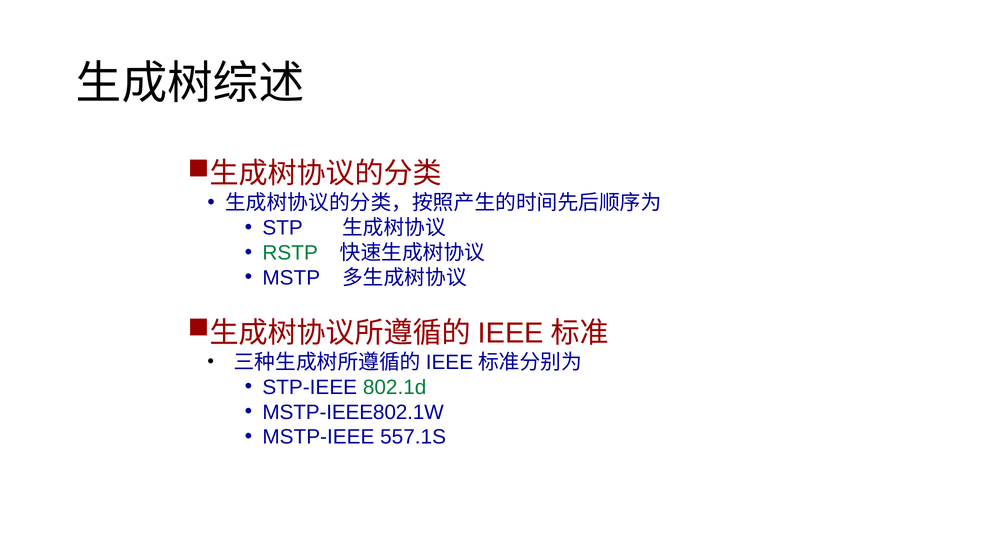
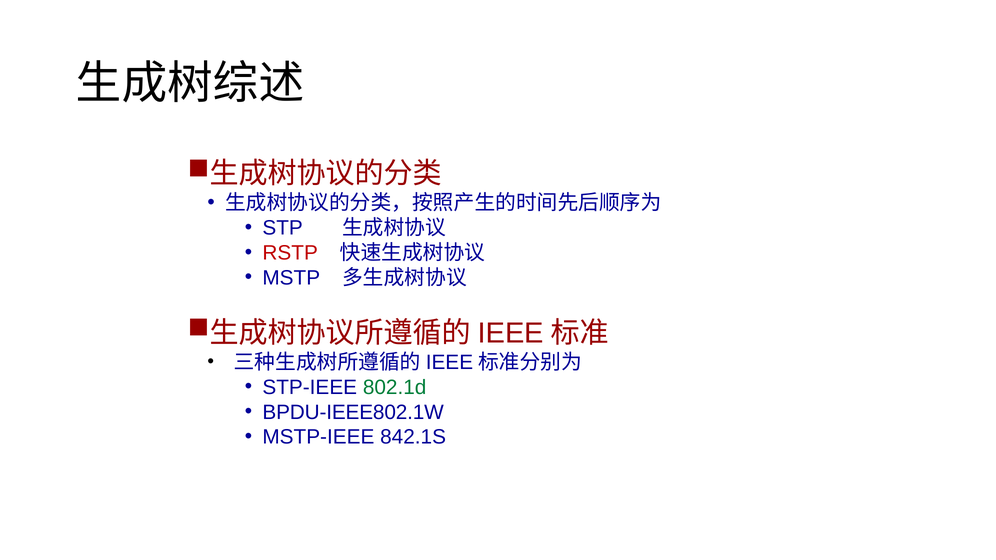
RSTP colour: green -> red
MSTP-IEEE802.1W: MSTP-IEEE802.1W -> BPDU-IEEE802.1W
557.1S: 557.1S -> 842.1S
